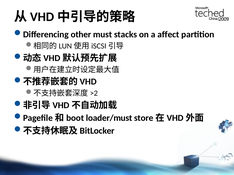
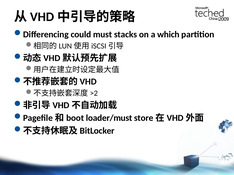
other: other -> could
affect: affect -> which
